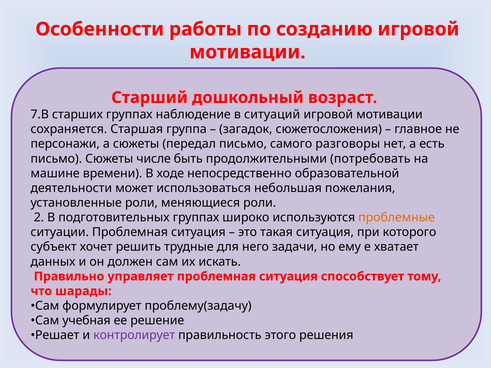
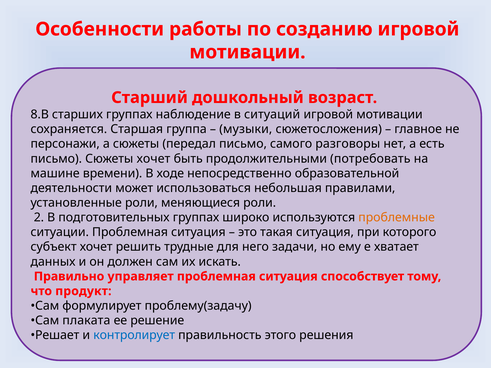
7.В: 7.В -> 8.В
загадок: загадок -> музыки
Сюжеты числе: числе -> хочет
пожелания: пожелания -> правилами
шарады: шарады -> продукт
учебная: учебная -> плаката
контролирует colour: purple -> blue
